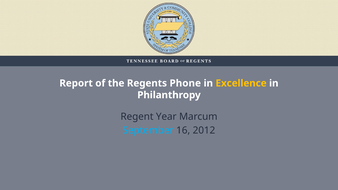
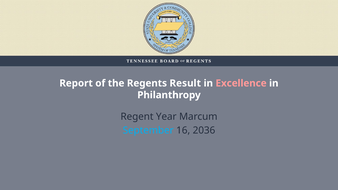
Phone: Phone -> Result
Excellence colour: yellow -> pink
2012: 2012 -> 2036
